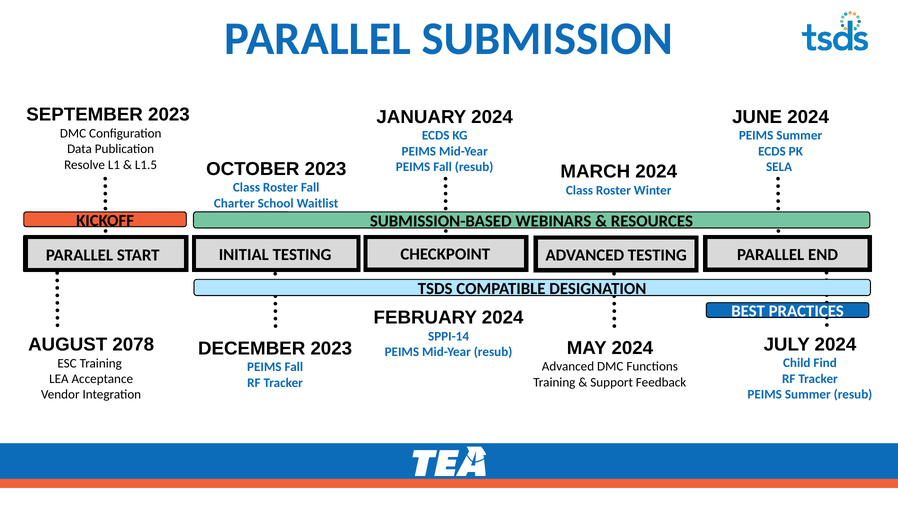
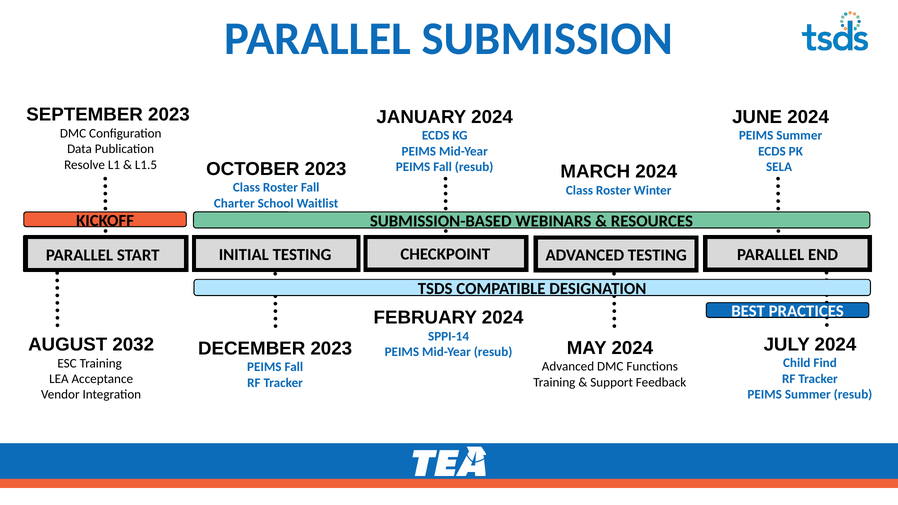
2078: 2078 -> 2032
